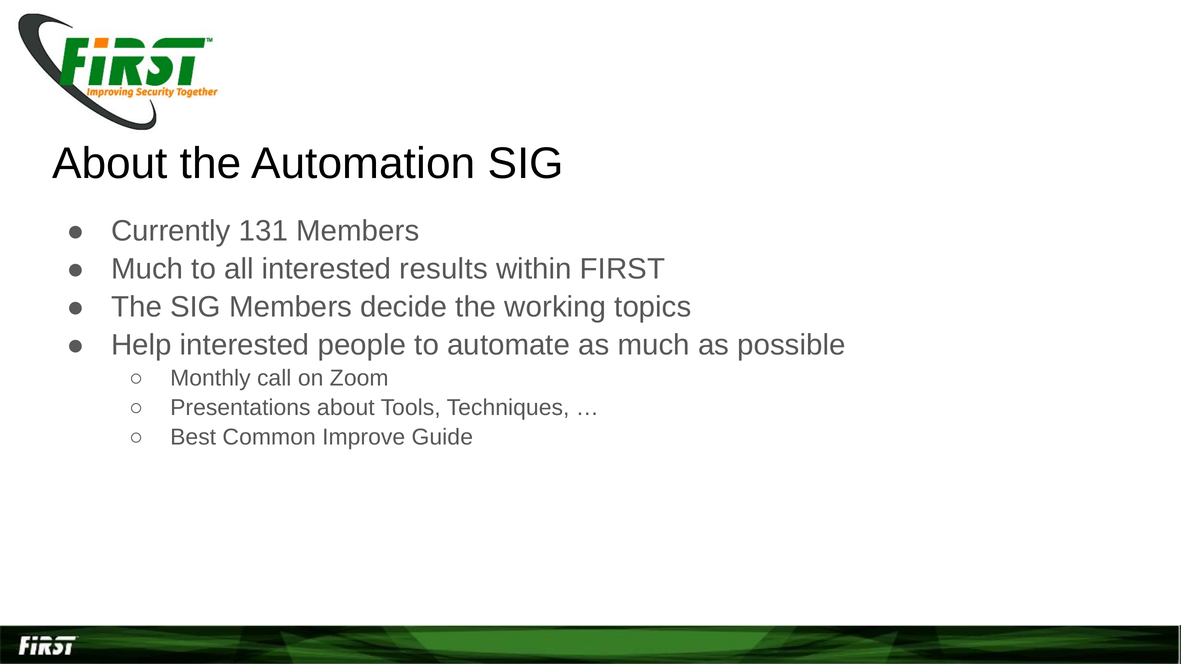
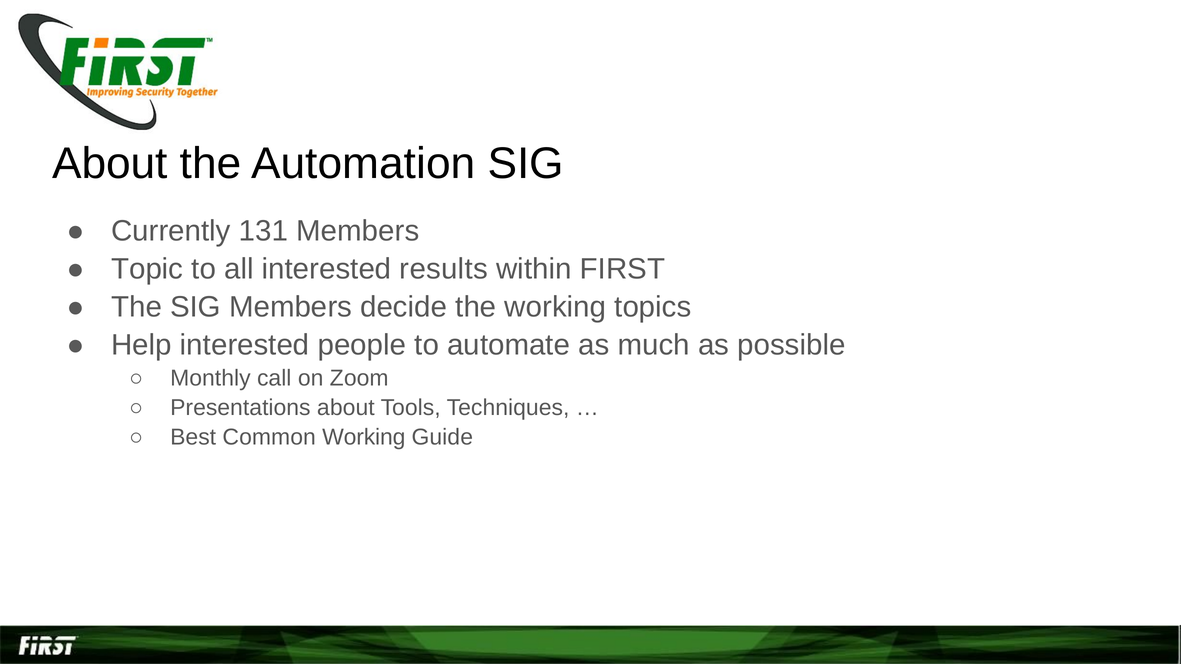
Much at (147, 269): Much -> Topic
Common Improve: Improve -> Working
